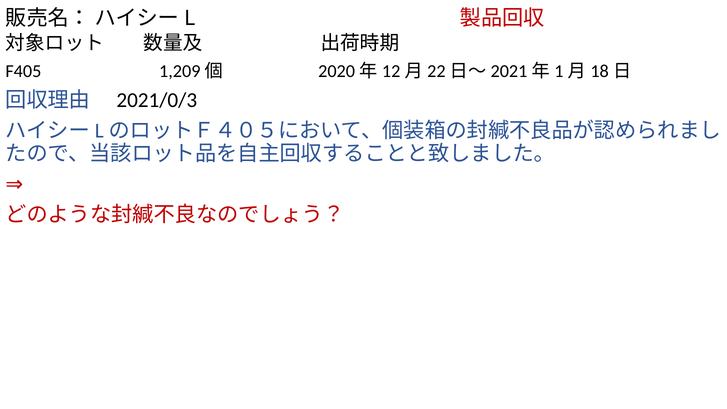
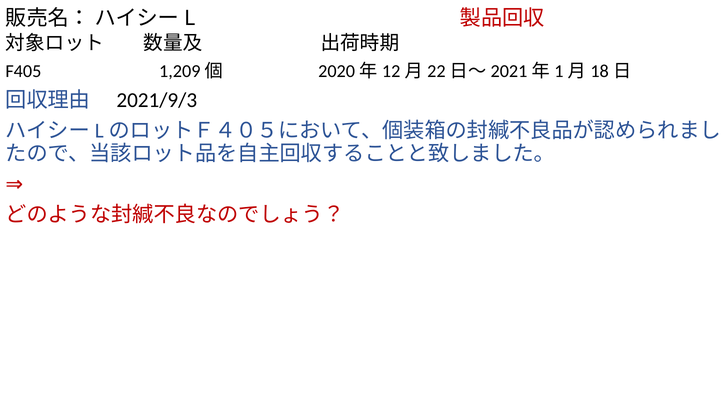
2021/0/3: 2021/0/3 -> 2021/9/3
